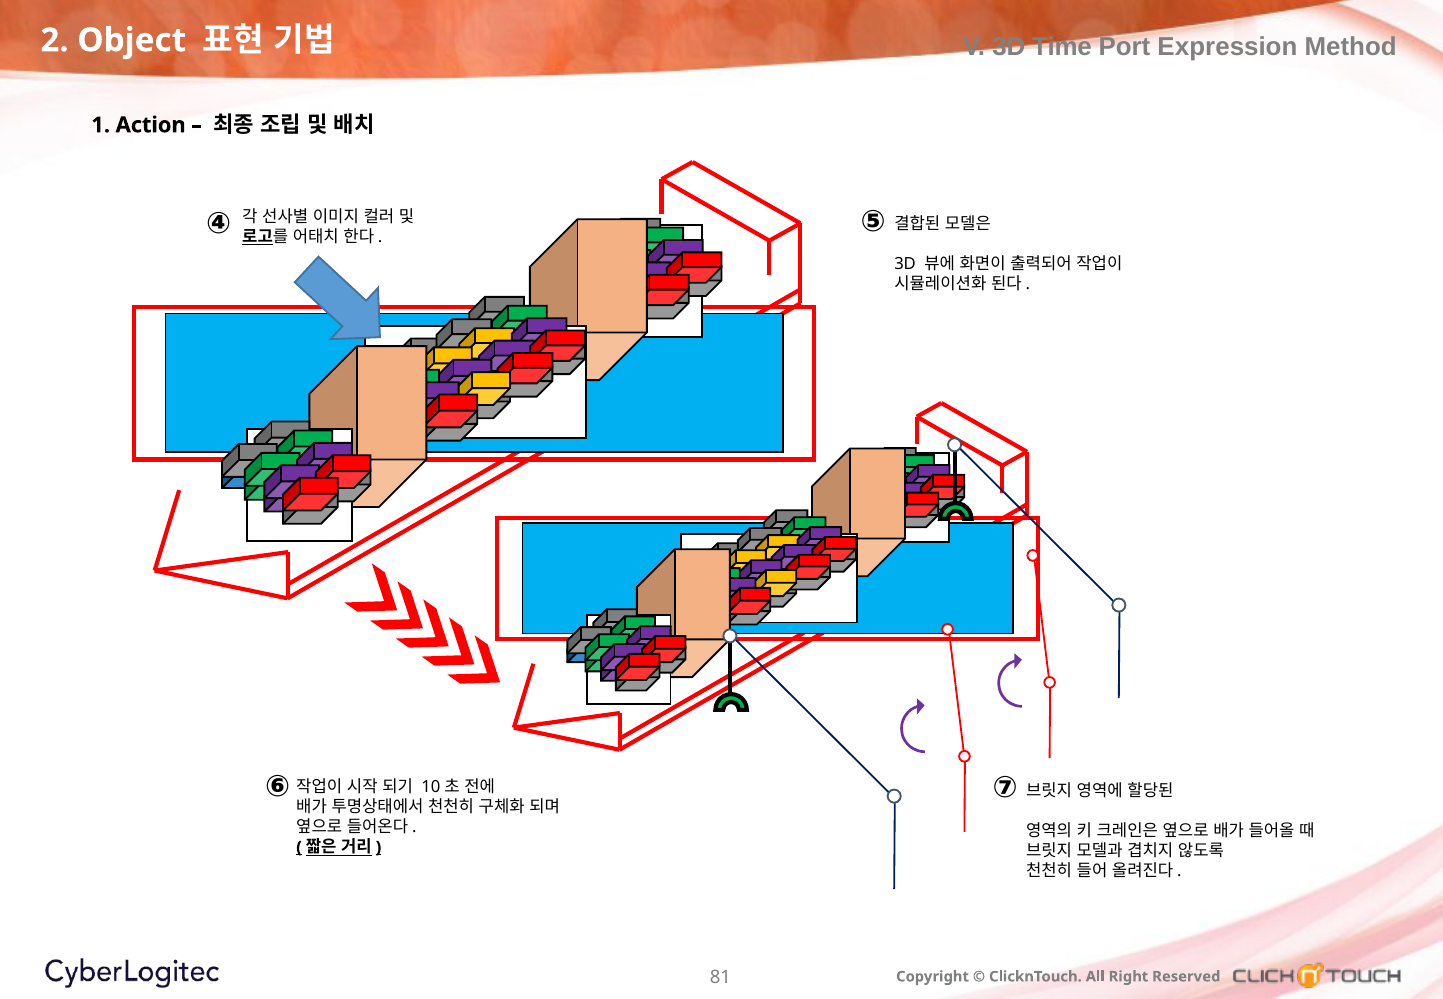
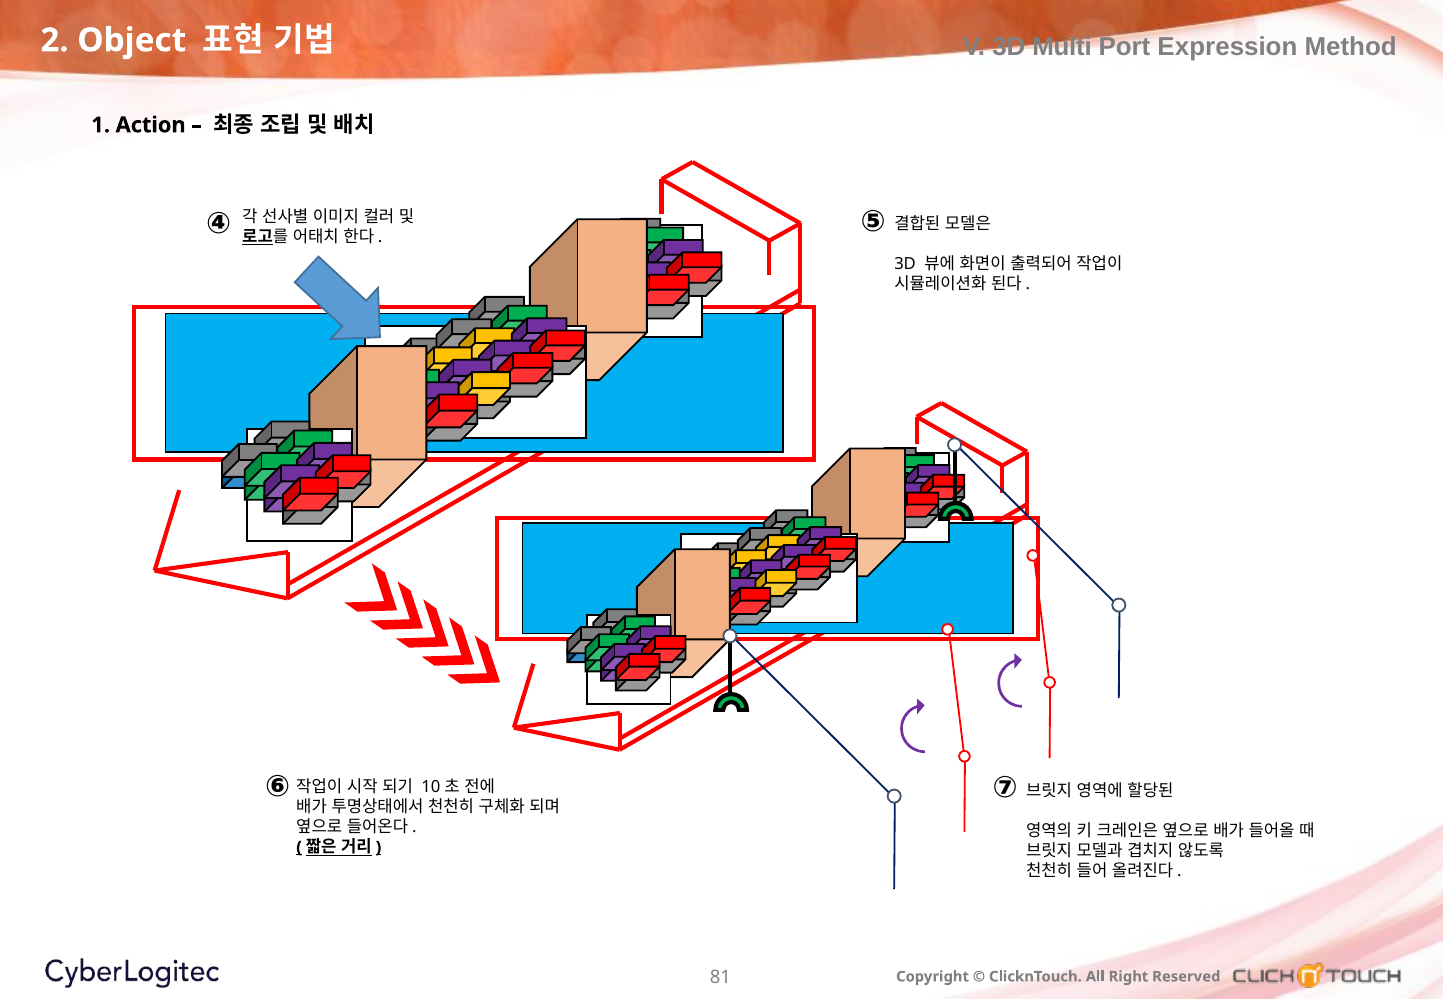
Time: Time -> Multi
